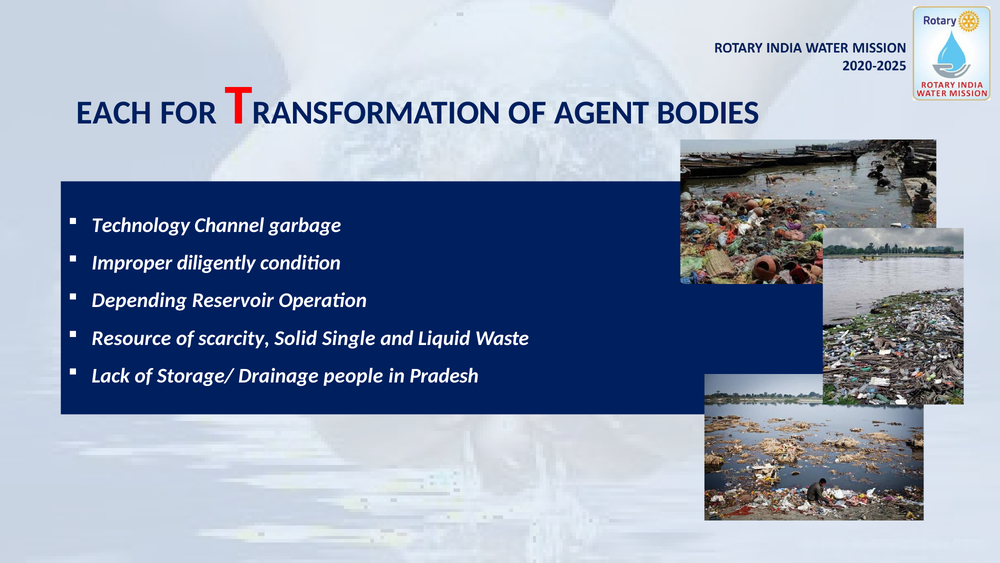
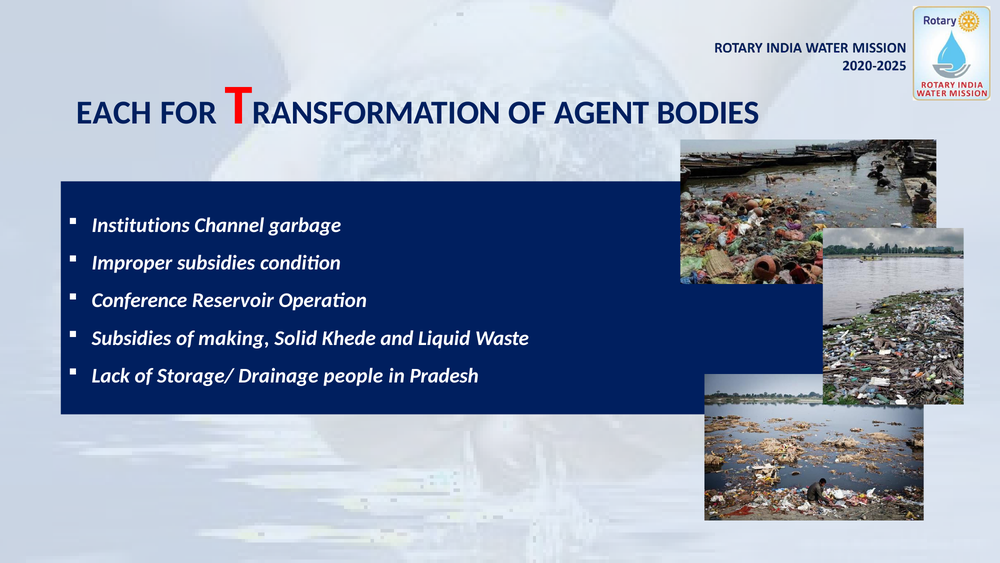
Technology: Technology -> Institutions
Improper diligently: diligently -> subsidies
Depending: Depending -> Conference
Resource at (131, 338): Resource -> Subsidies
scarcity: scarcity -> making
Single: Single -> Khede
